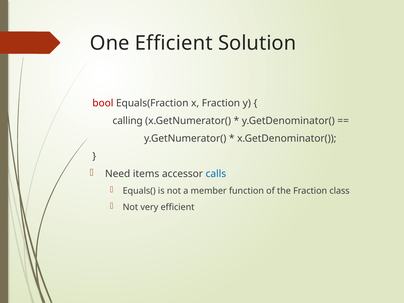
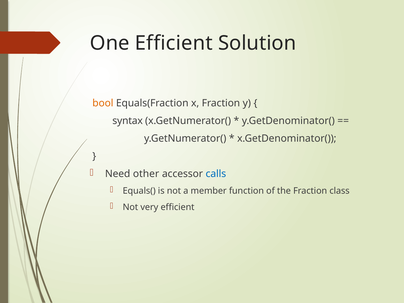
bool colour: red -> orange
calling: calling -> syntax
items: items -> other
